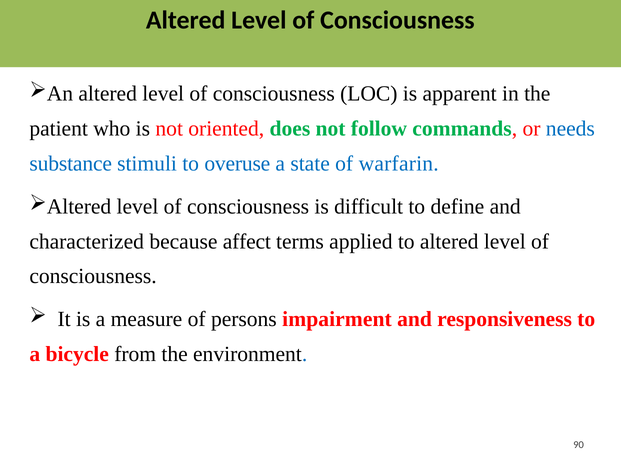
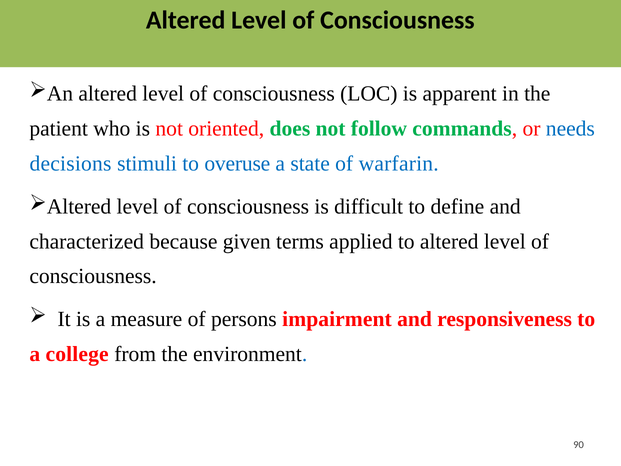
substance: substance -> decisions
affect: affect -> given
bicycle: bicycle -> college
